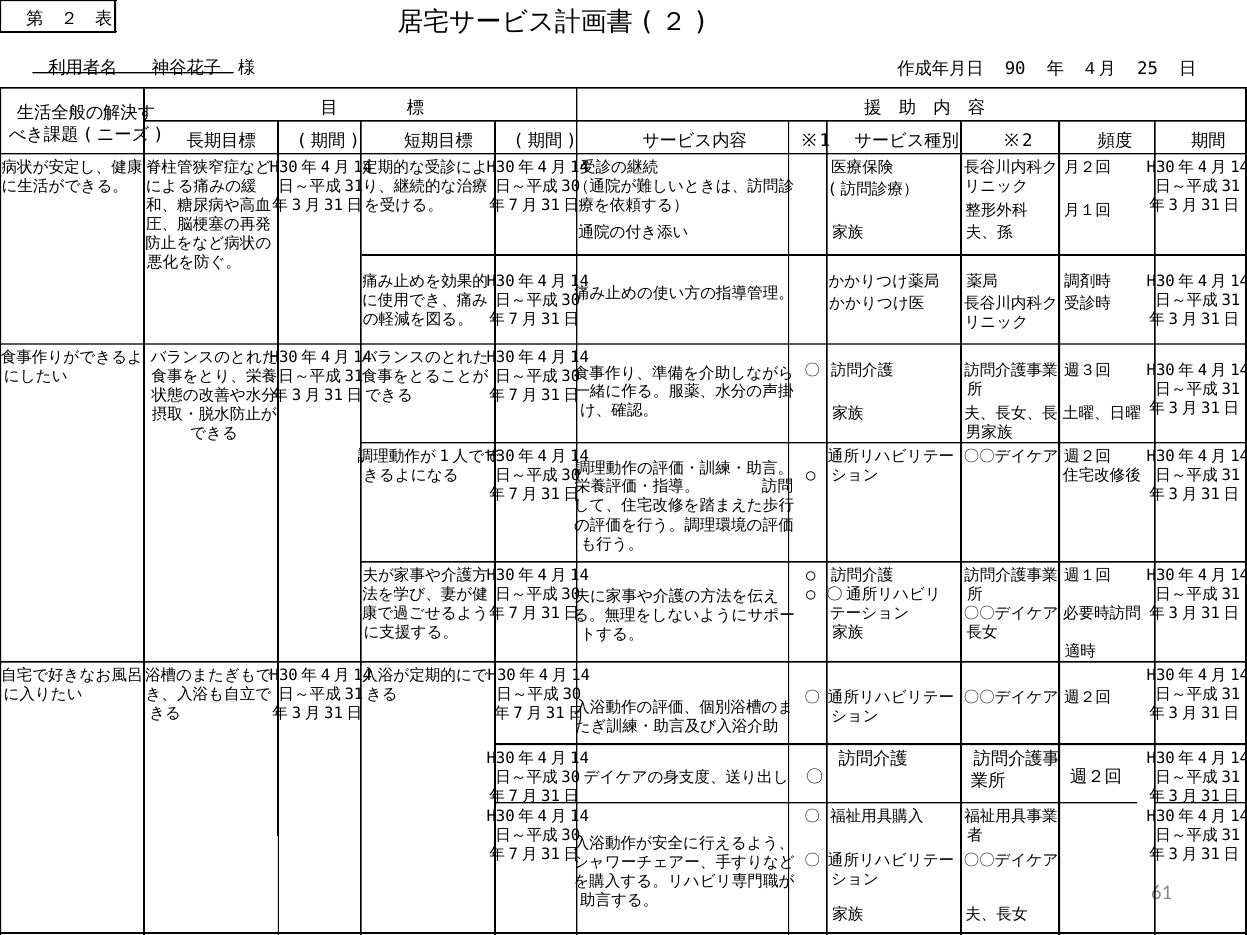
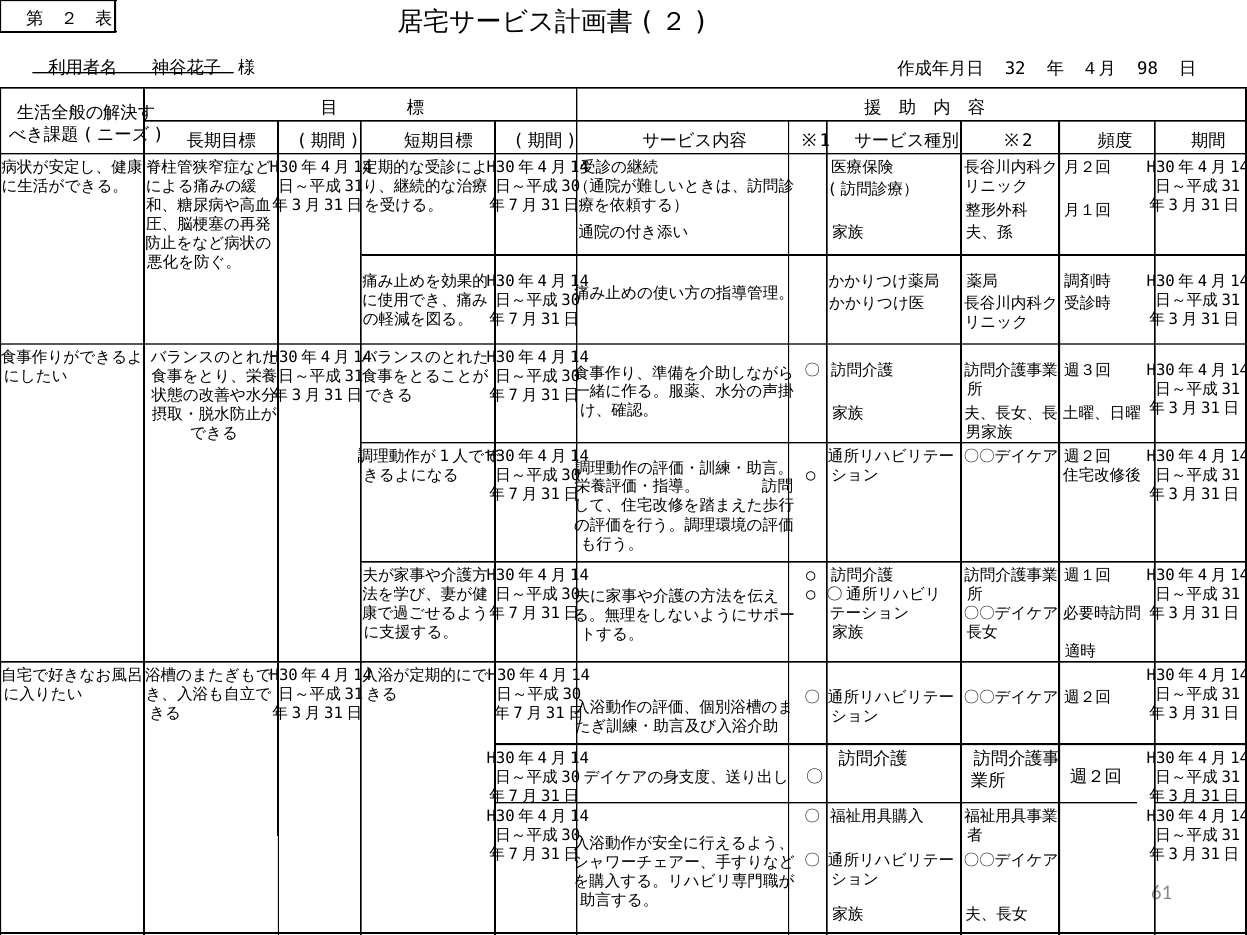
90: 90 -> 32
25: 25 -> 98
